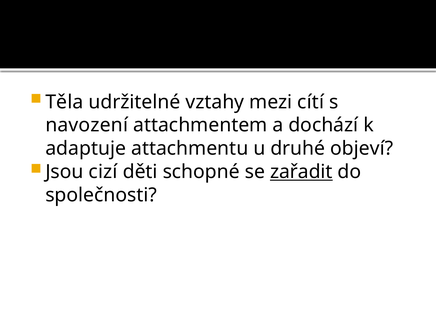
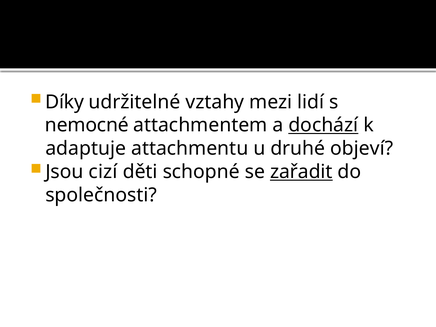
Těla: Těla -> Díky
cítí: cítí -> lidí
navození: navození -> nemocné
dochází underline: none -> present
